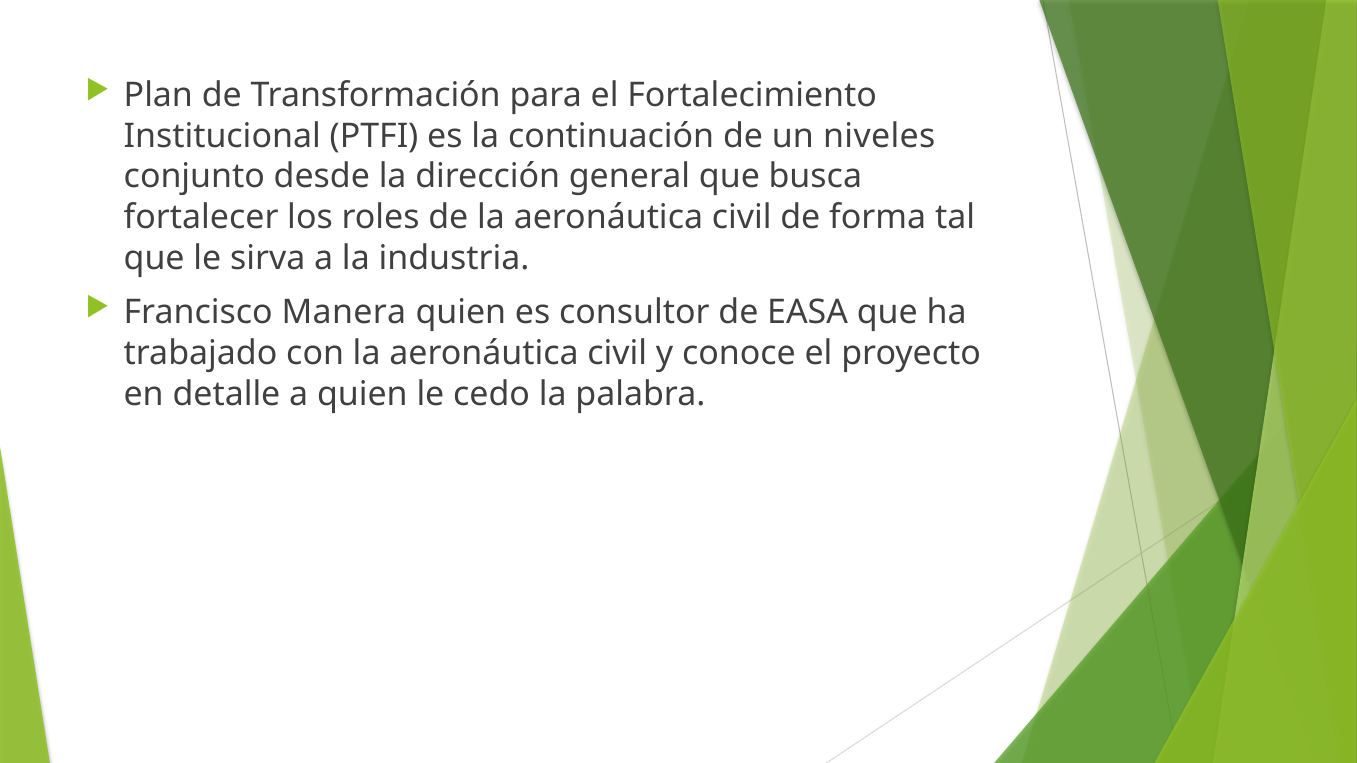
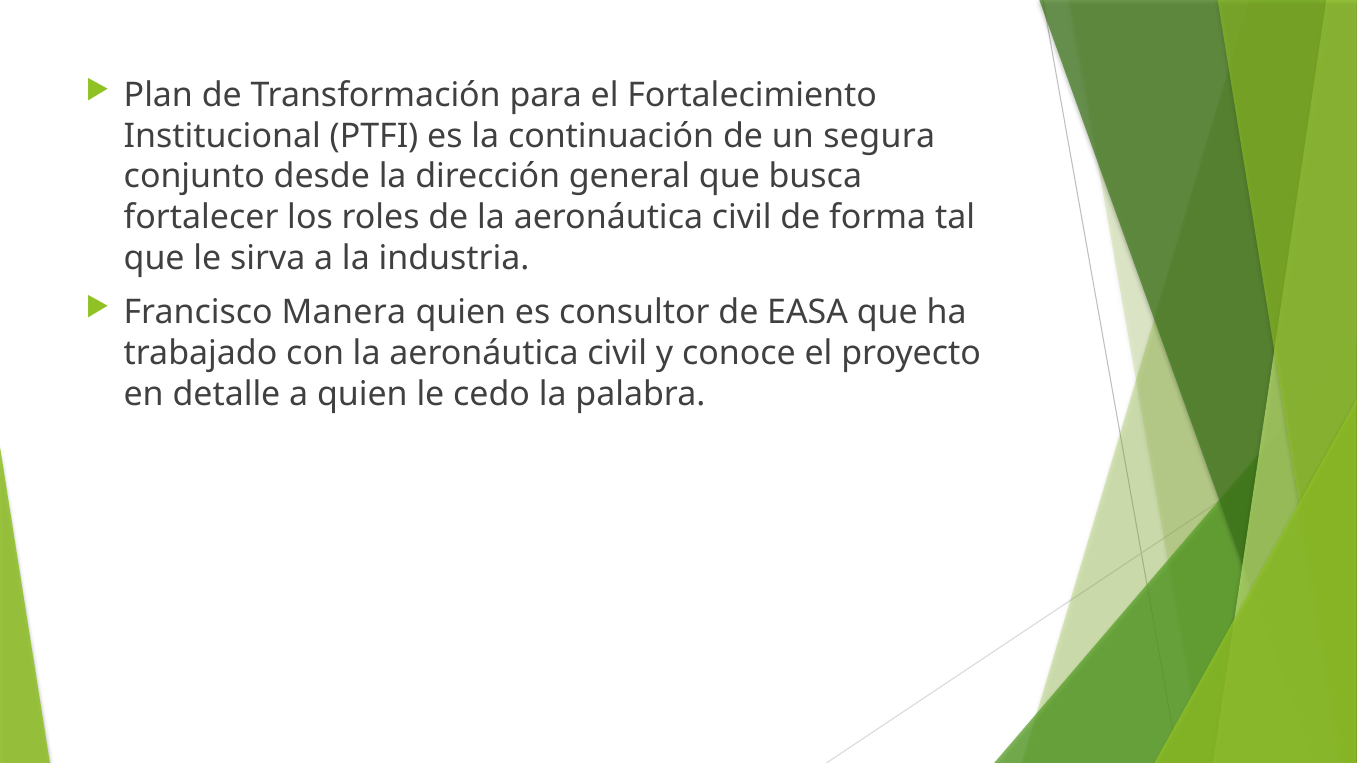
niveles: niveles -> segura
